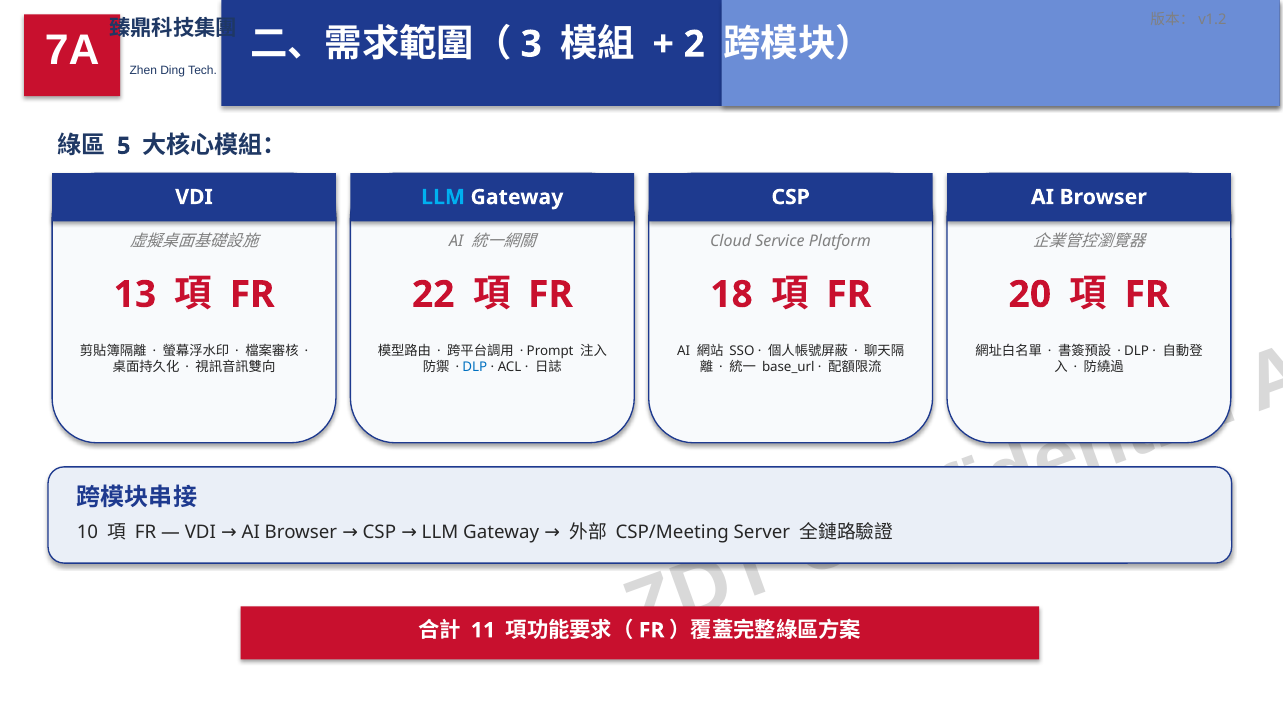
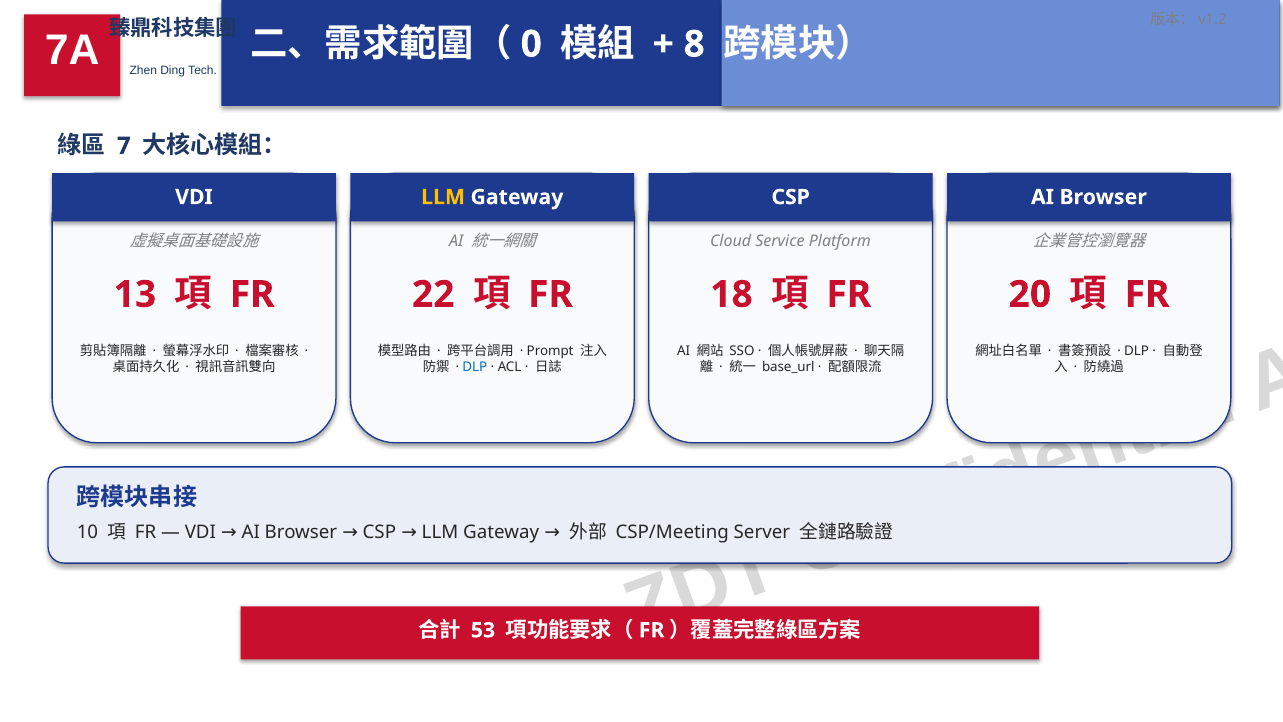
3: 3 -> 0
2: 2 -> 8
5: 5 -> 7
LLM at (443, 197) colour: light blue -> yellow
11: 11 -> 53
